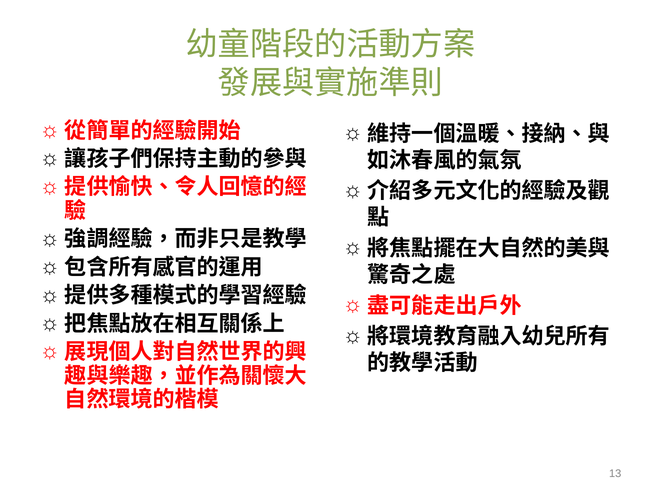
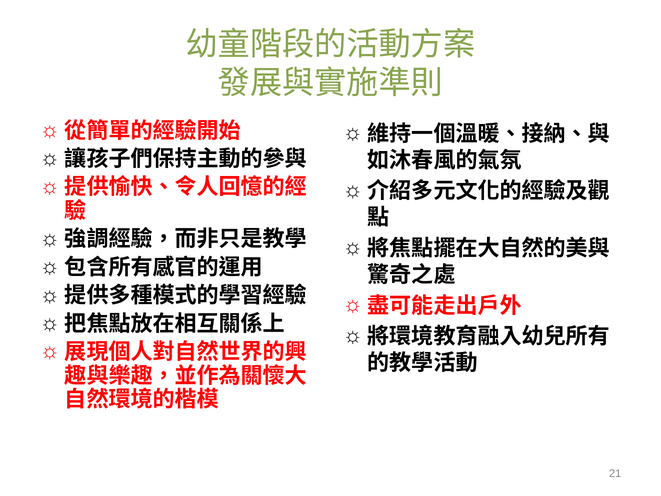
13: 13 -> 21
